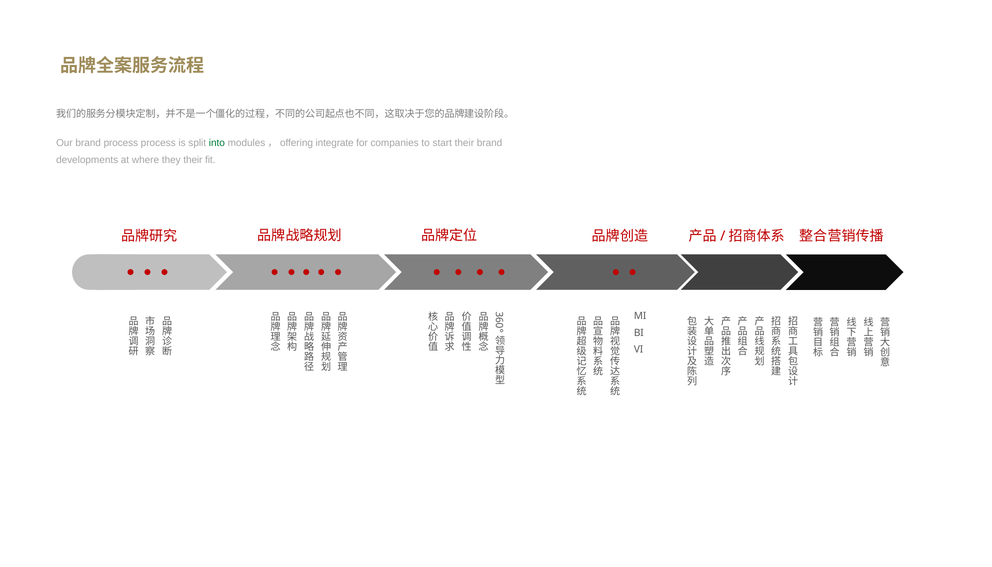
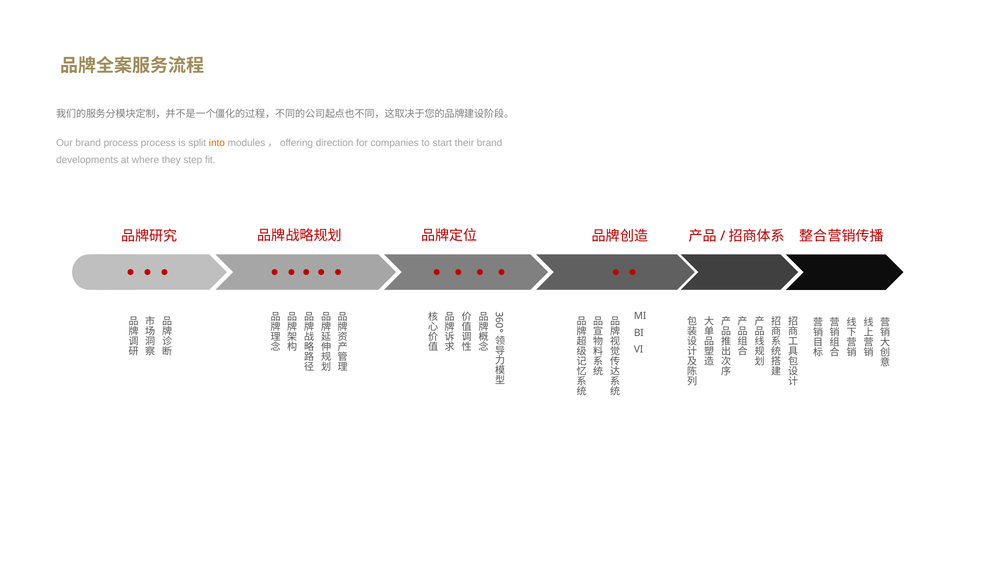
into colour: green -> orange
integrate: integrate -> direction
they their: their -> step
